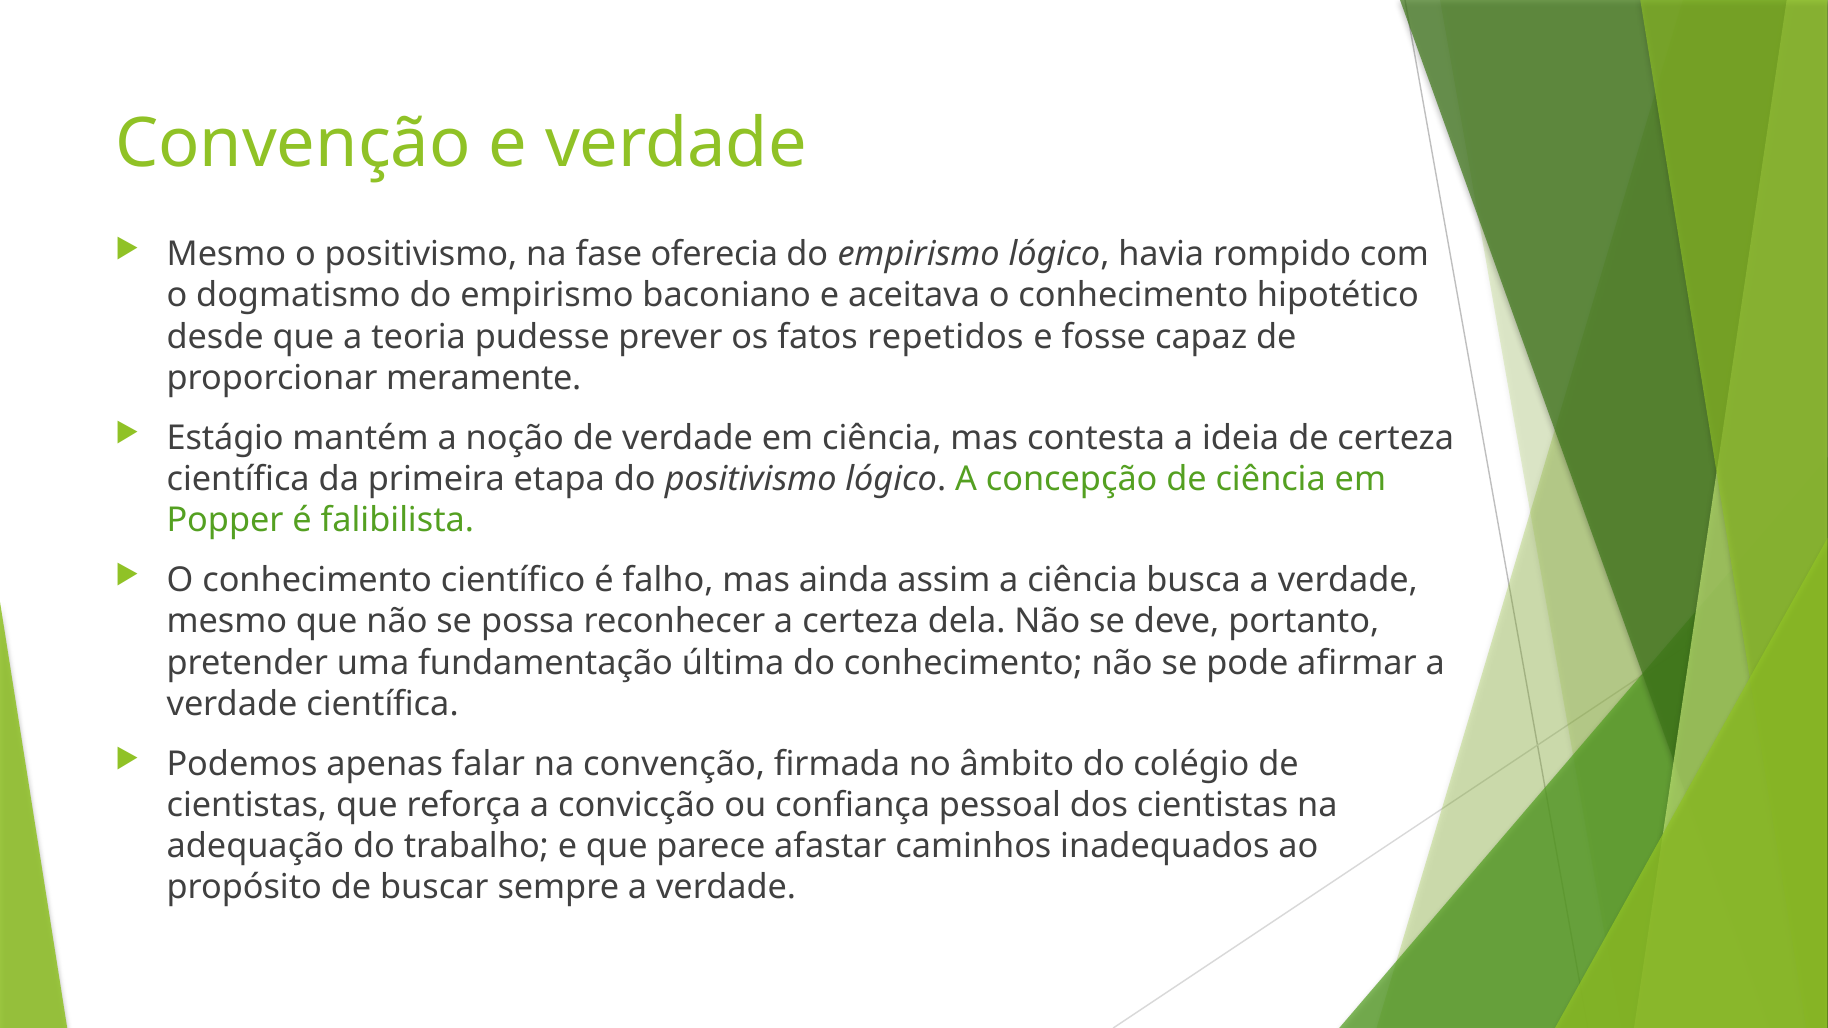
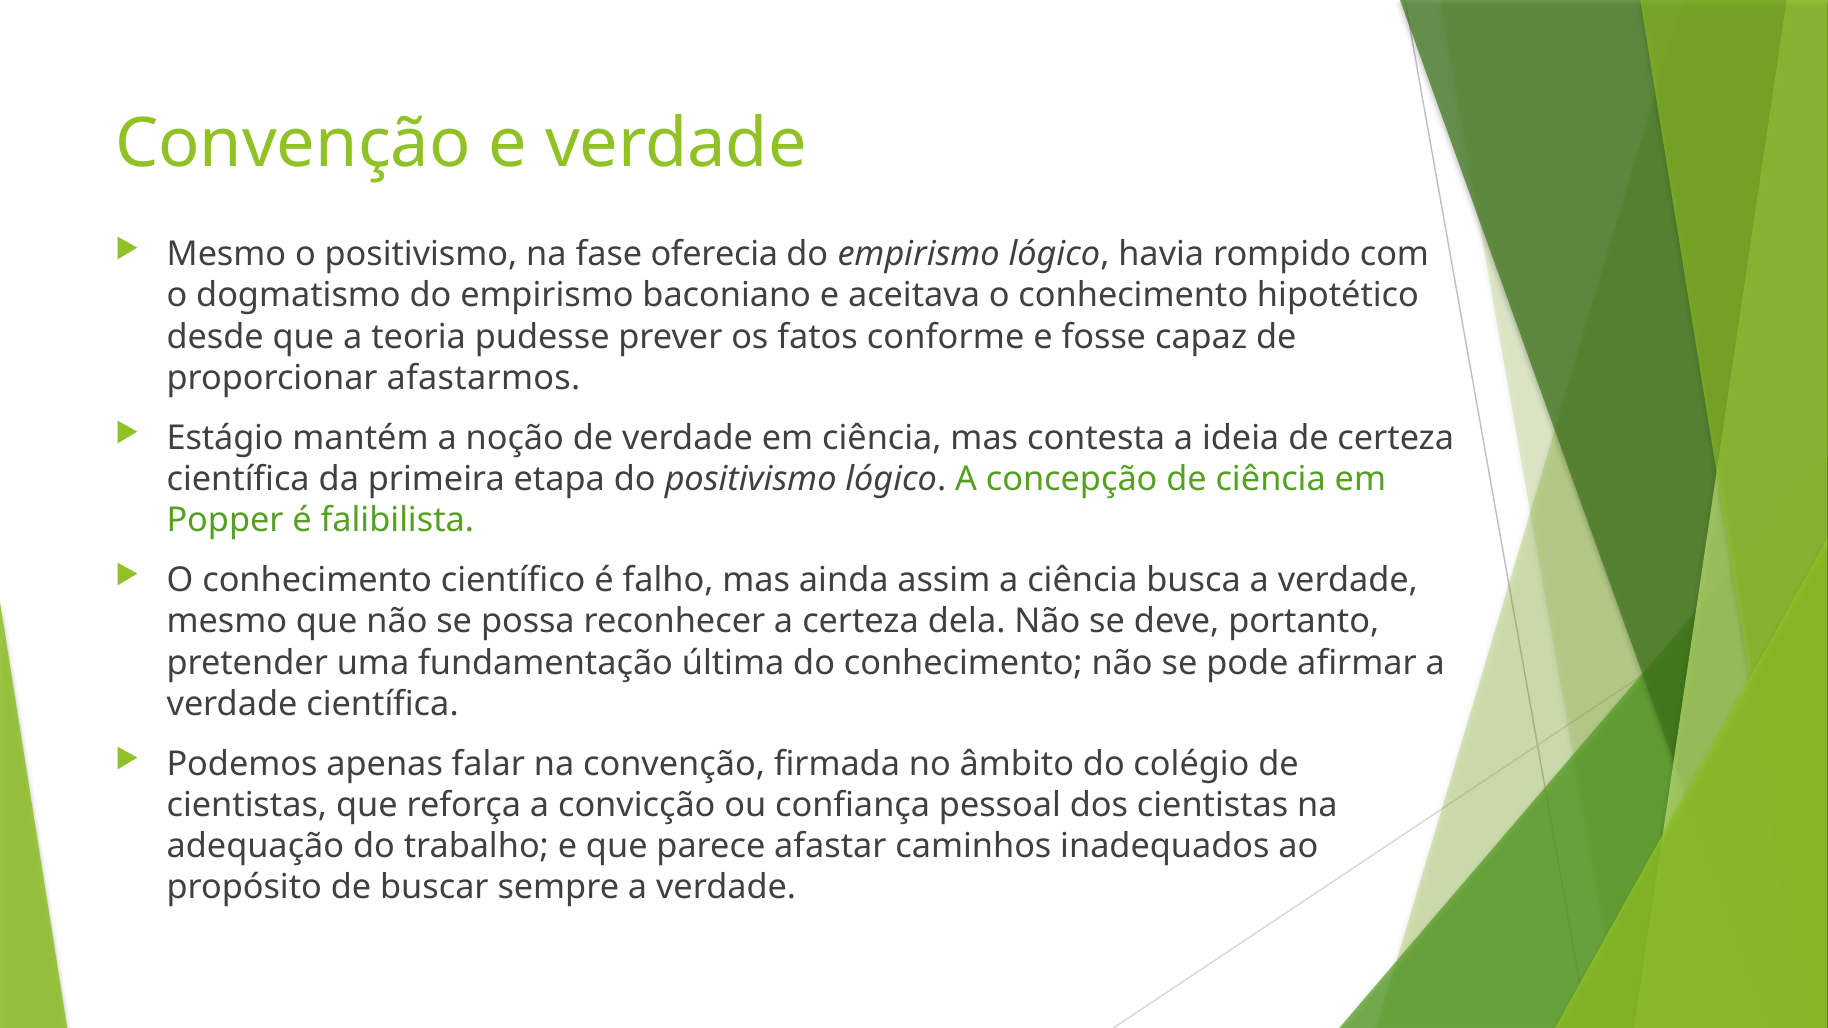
repetidos: repetidos -> conforme
meramente: meramente -> afastarmos
